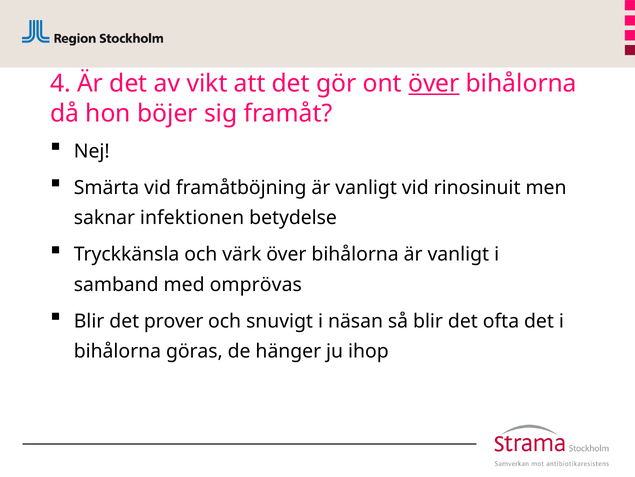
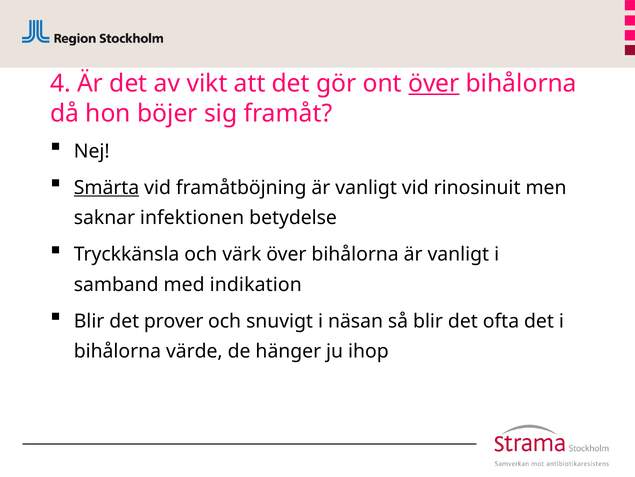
Smärta underline: none -> present
omprövas: omprövas -> indikation
göras: göras -> värde
